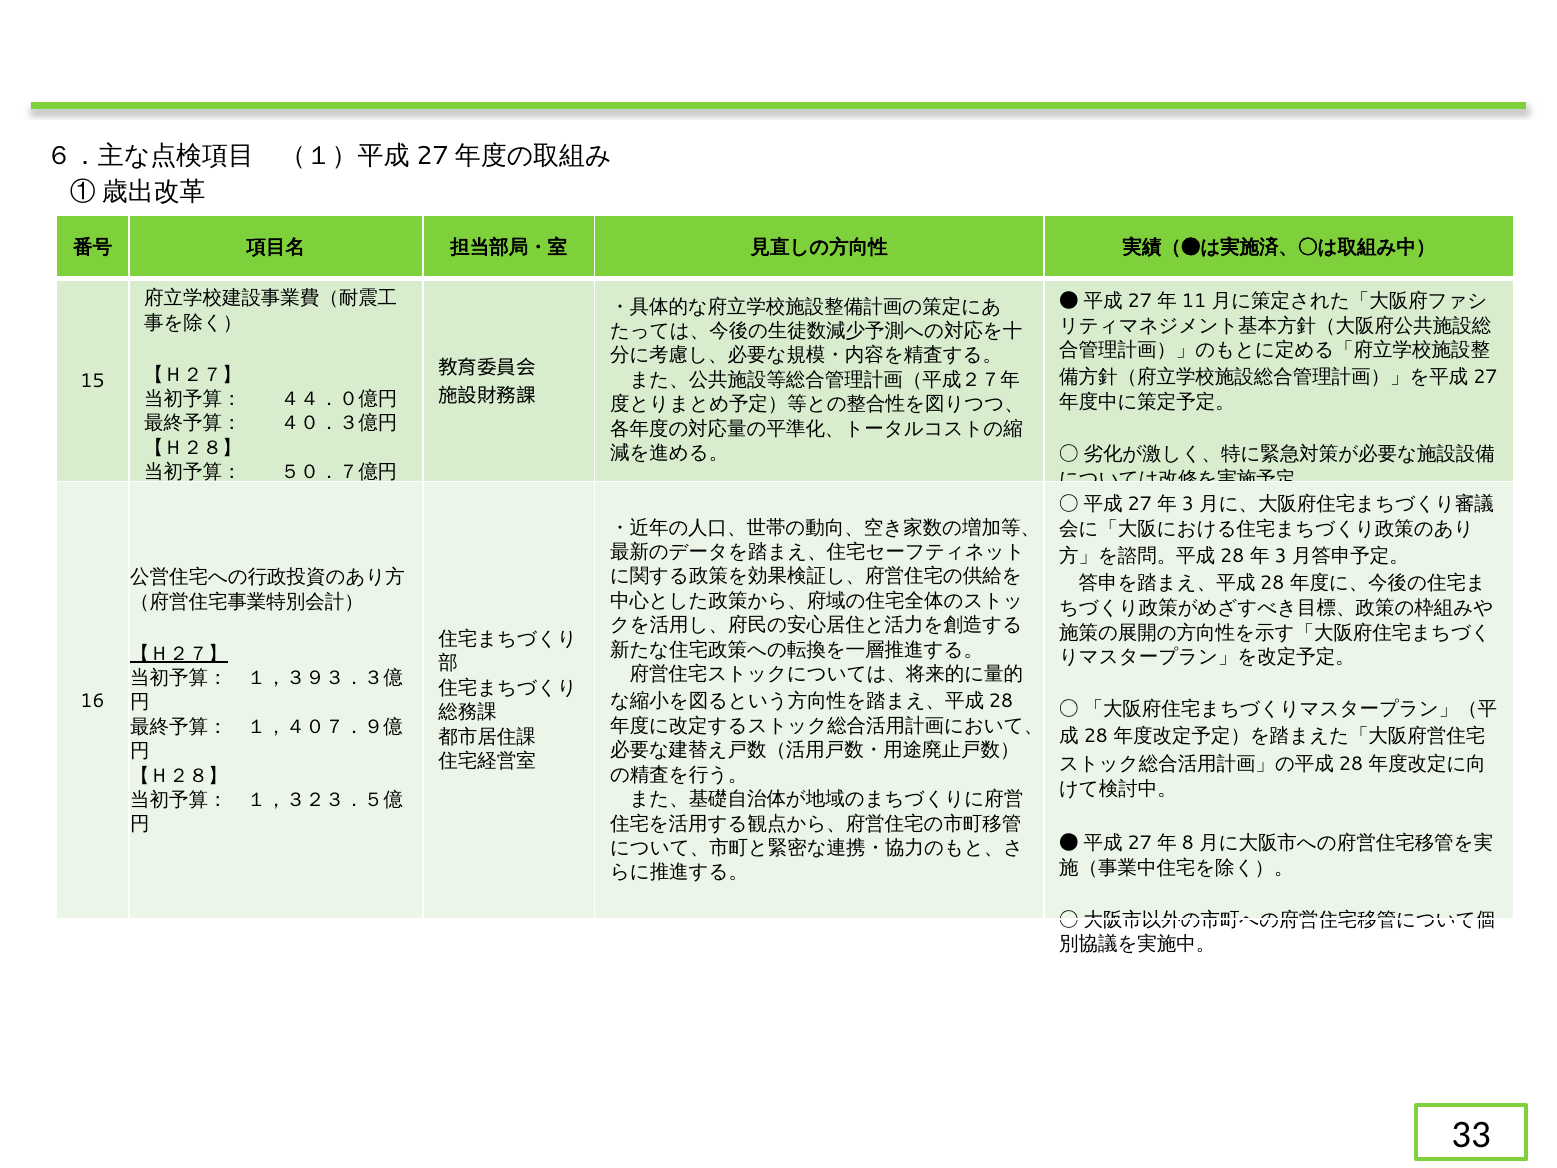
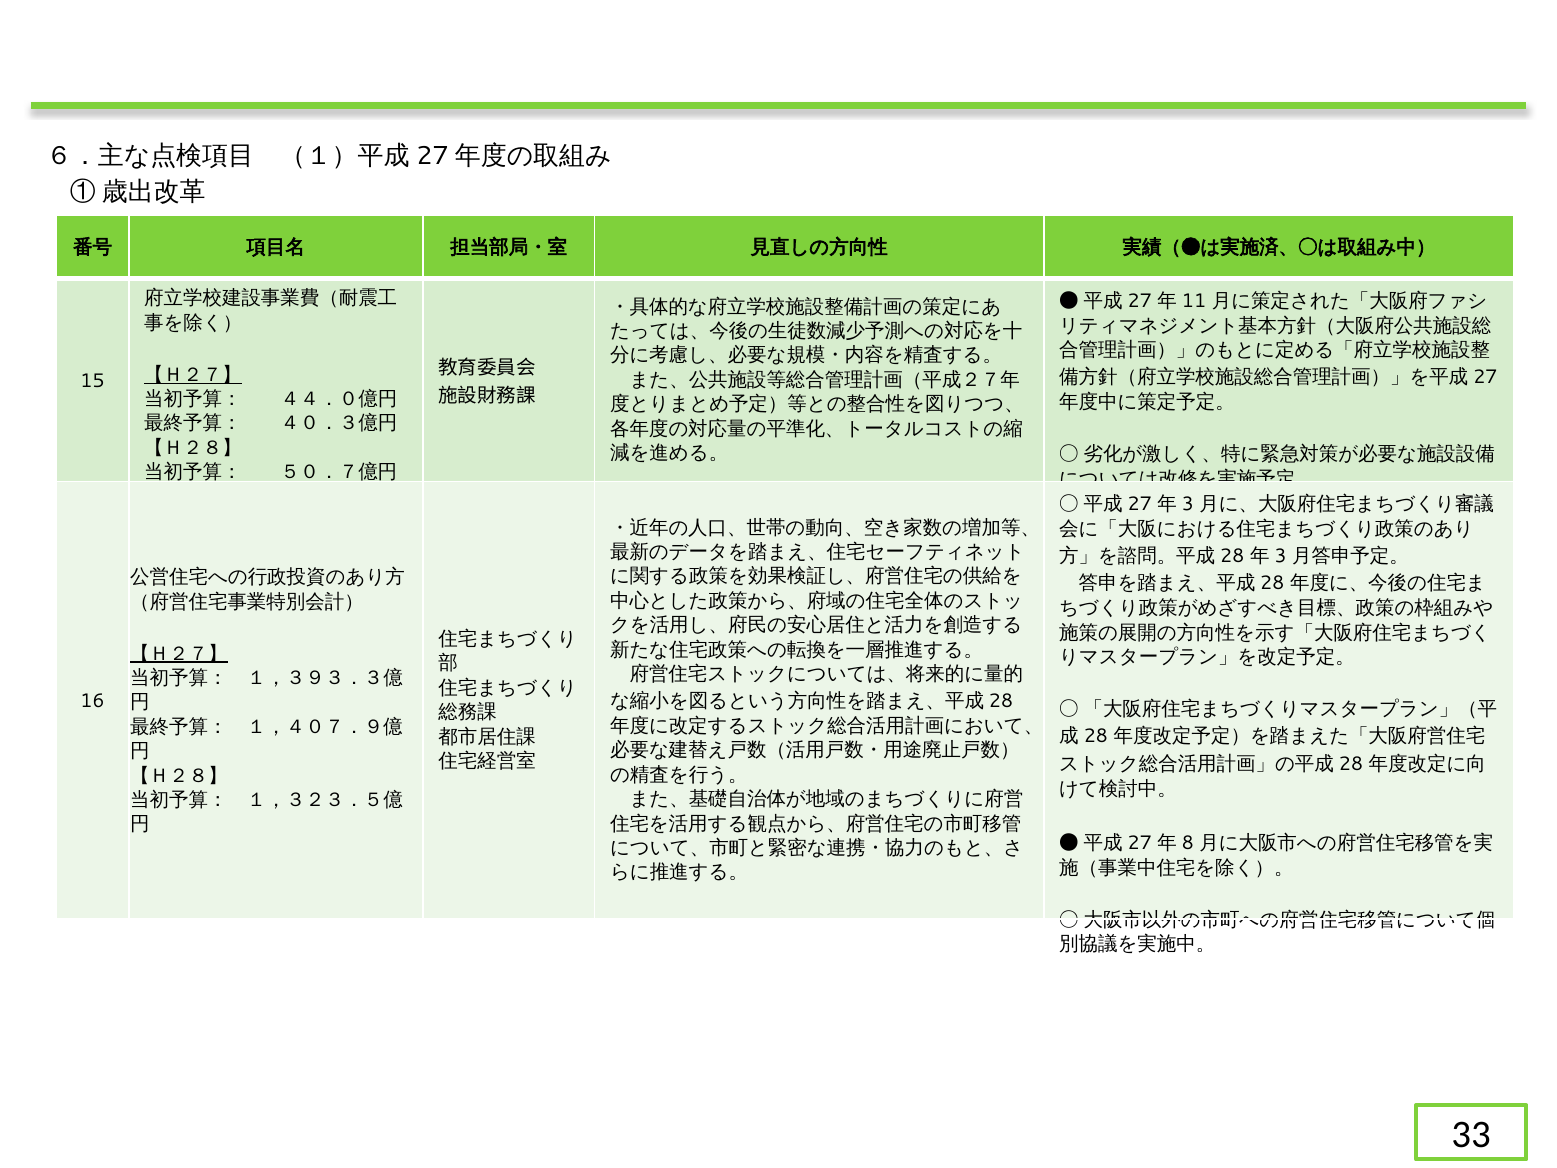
【Ｈ２７】 at (193, 375) underline: none -> present
